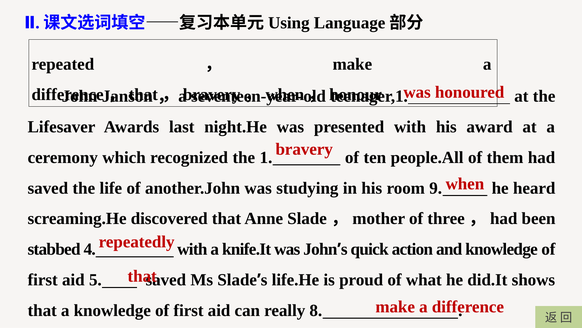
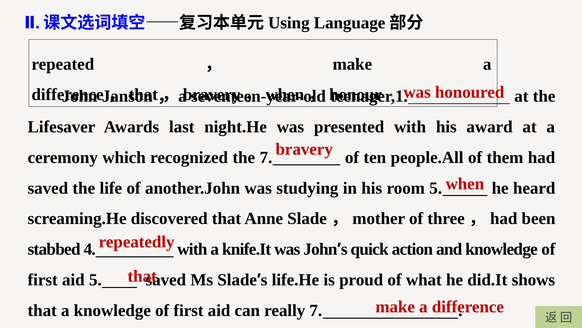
the 1: 1 -> 7
room 9: 9 -> 5
really 8: 8 -> 7
